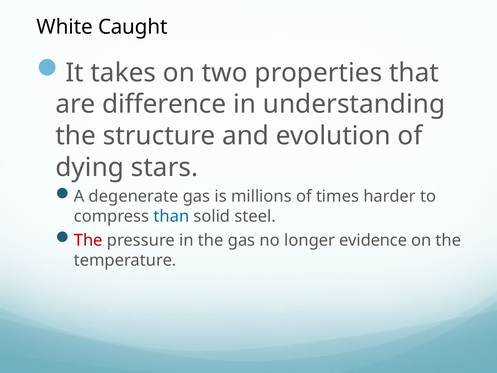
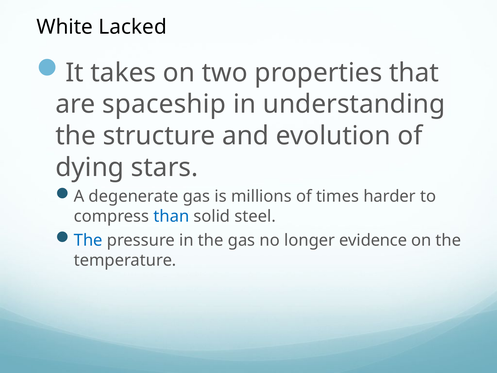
Caught: Caught -> Lacked
difference: difference -> spaceship
The at (88, 240) colour: red -> blue
